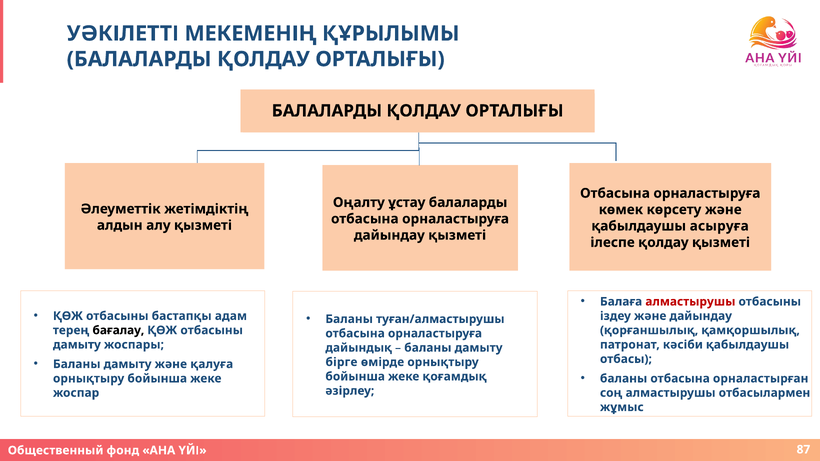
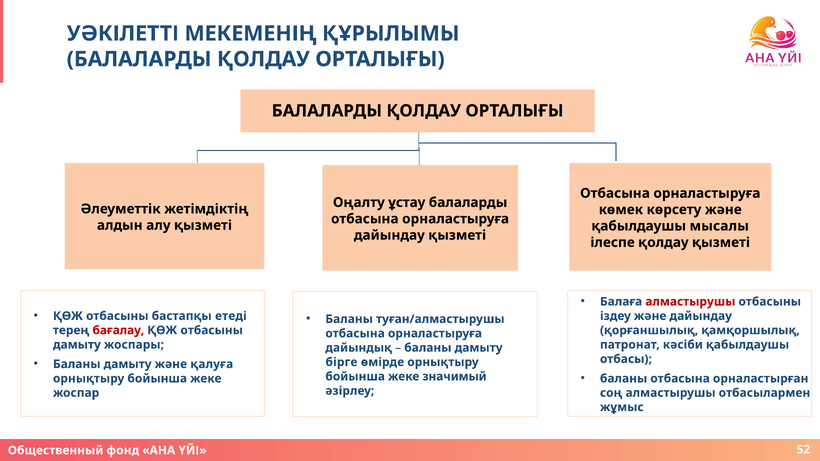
асыруға: асыруға -> мысалы
адам: адам -> етеді
бағалау colour: black -> red
қоғамдық: қоғамдық -> значимый
87: 87 -> 52
